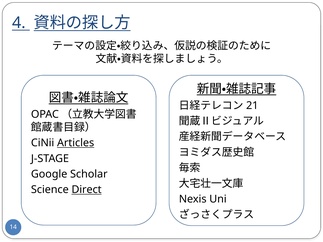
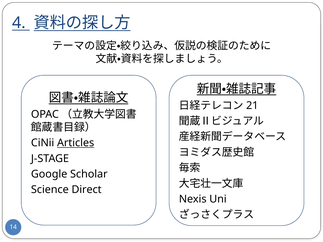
Direct underline: present -> none
